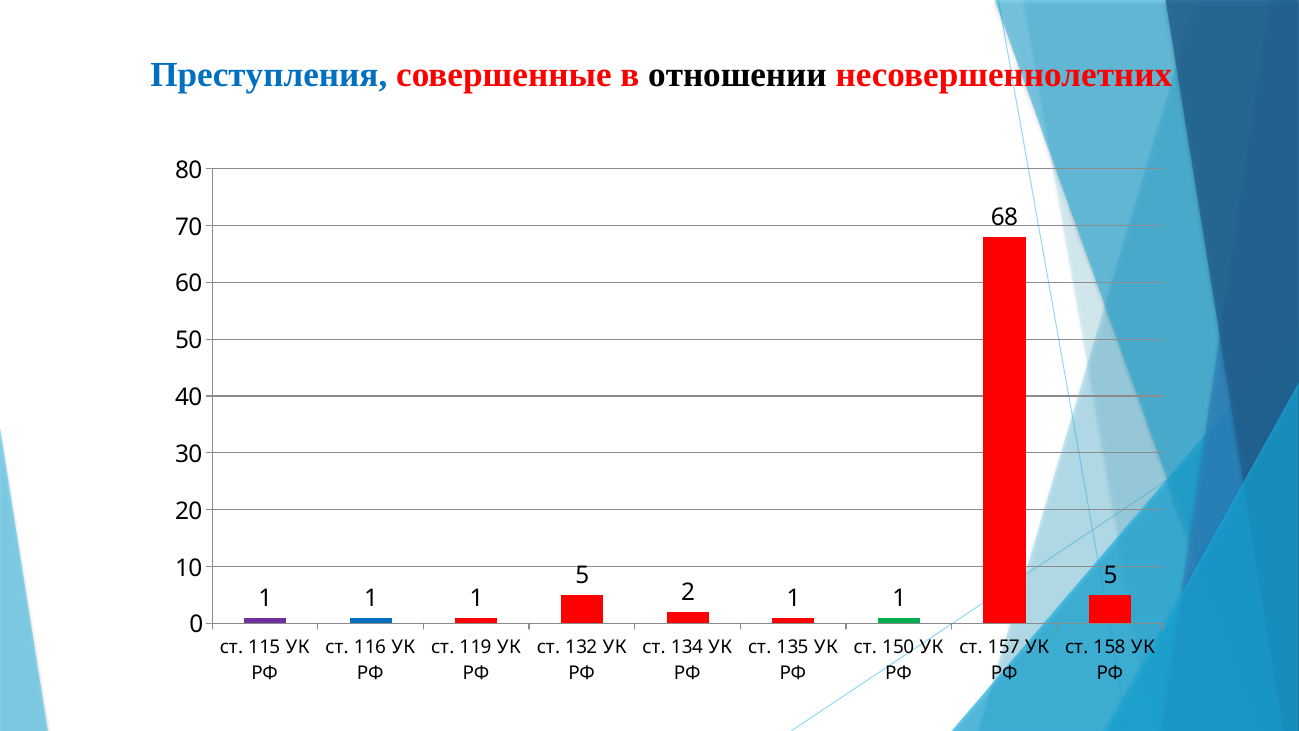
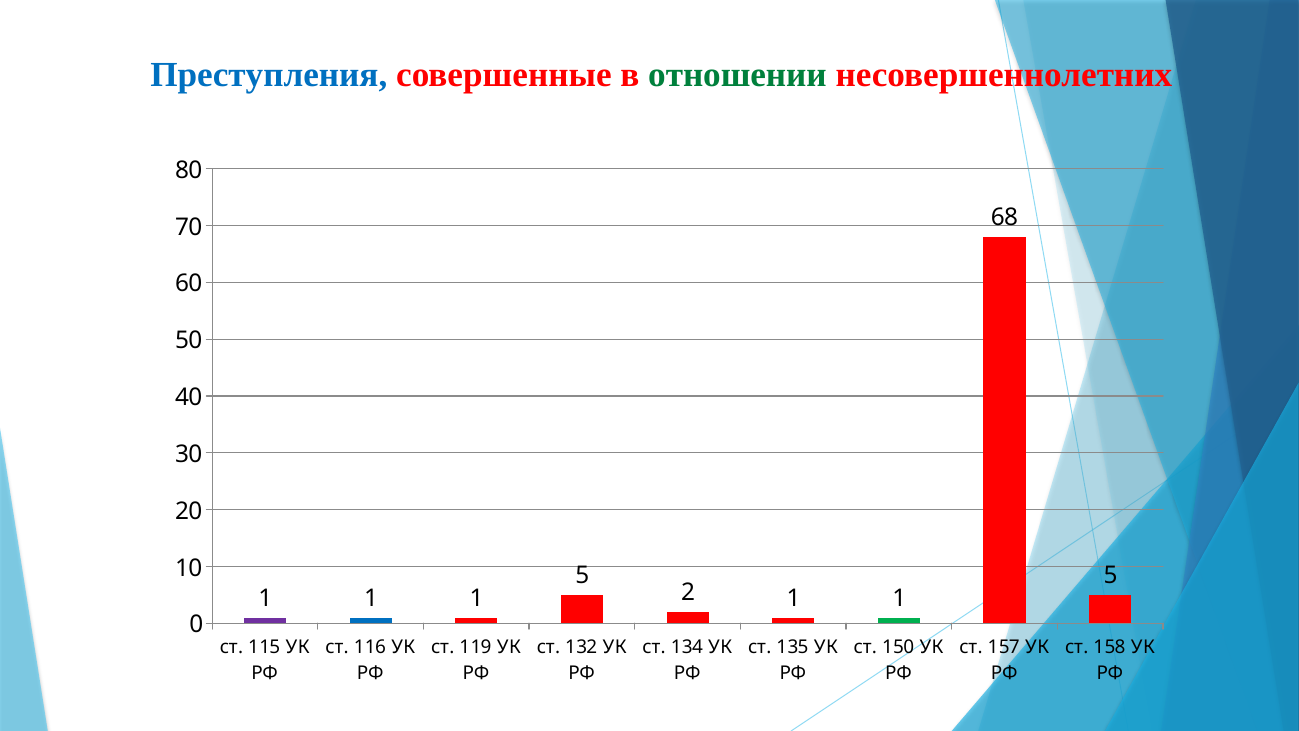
отношении colour: black -> green
